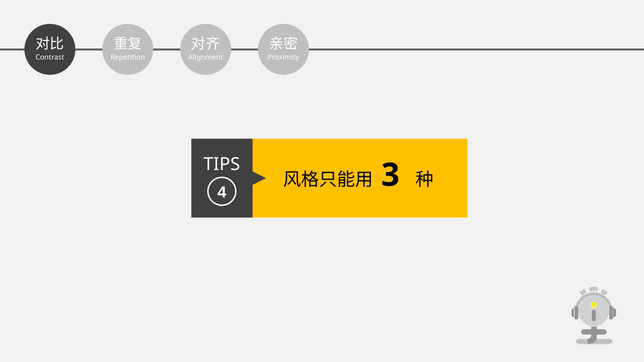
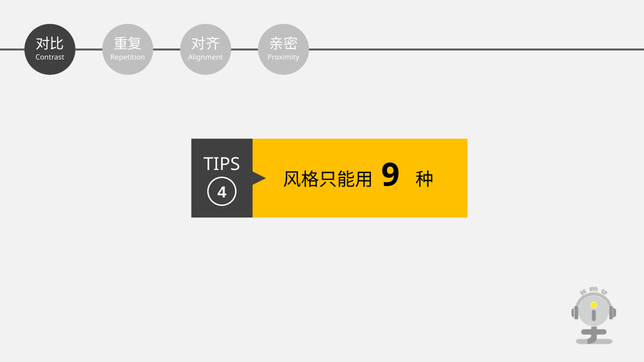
3: 3 -> 9
